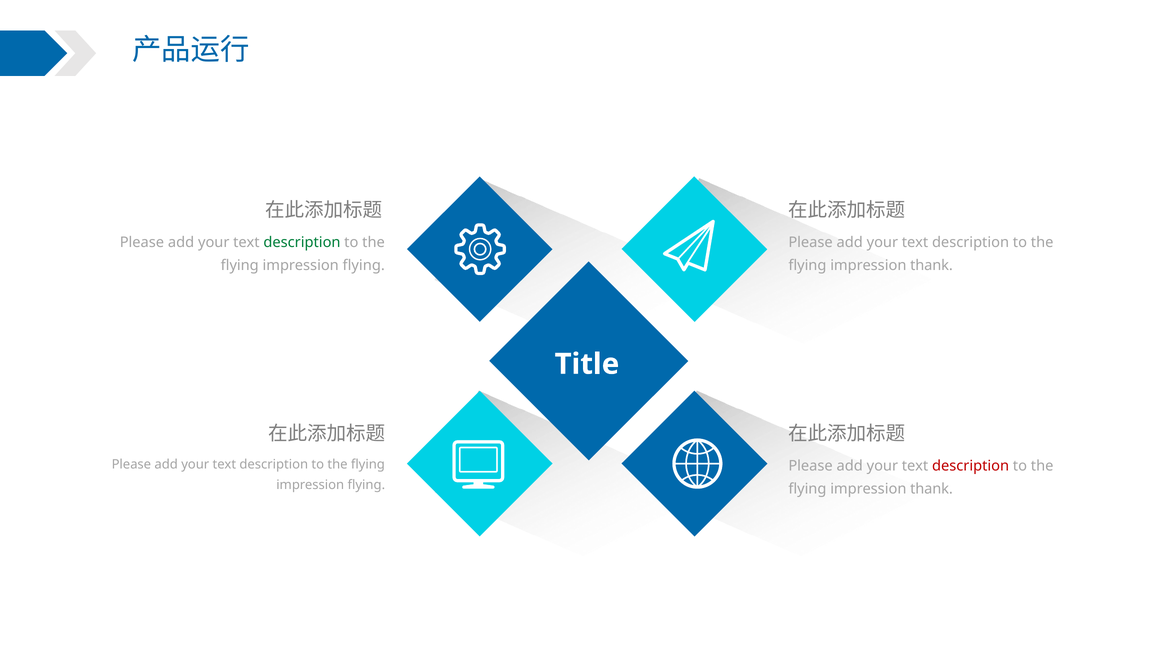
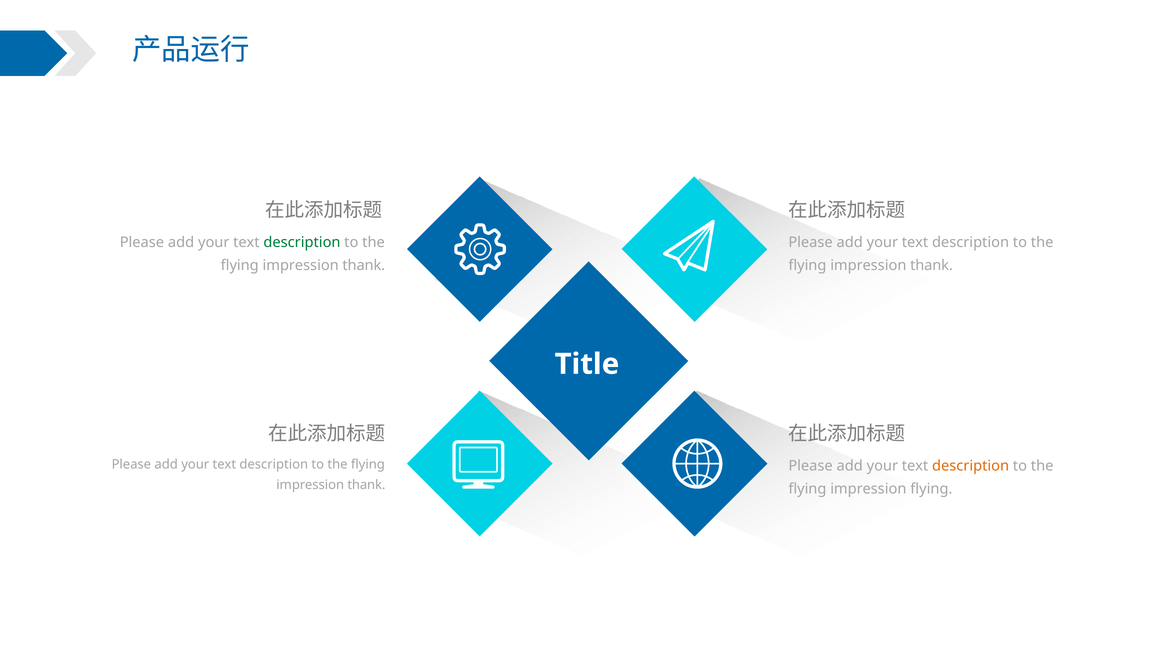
flying at (364, 266): flying -> thank
description at (971, 466) colour: red -> orange
flying at (366, 485): flying -> thank
thank at (931, 489): thank -> flying
